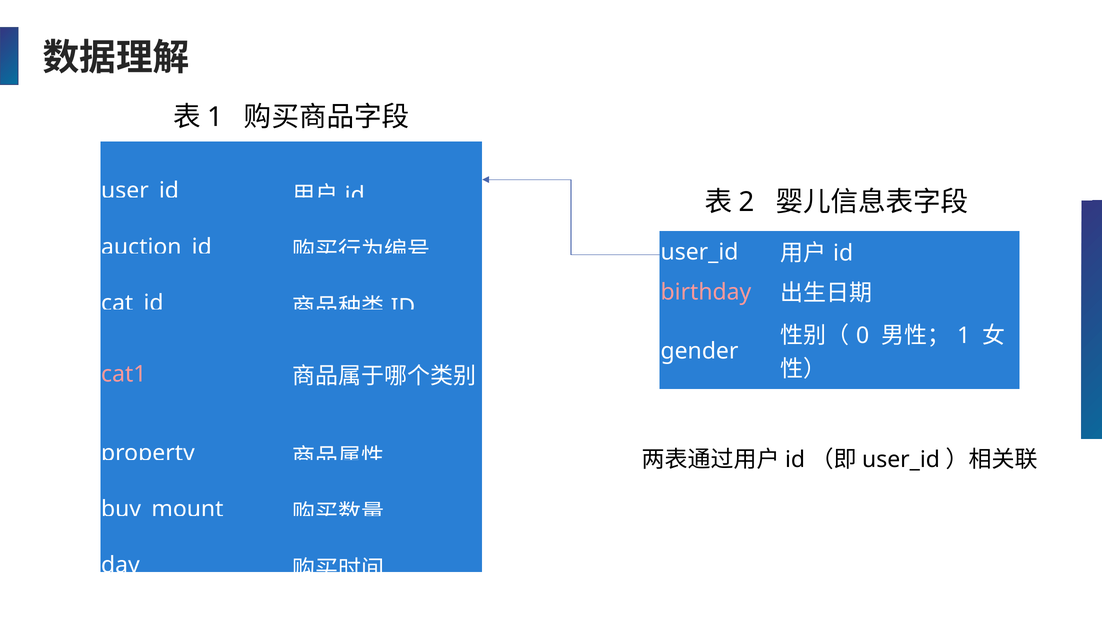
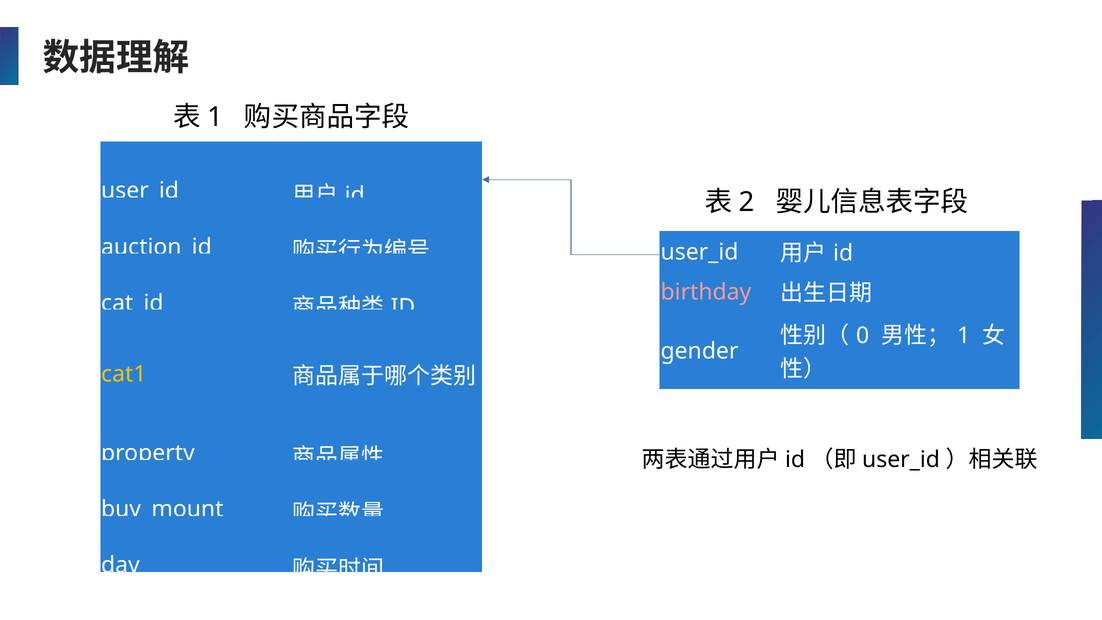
cat1 colour: pink -> yellow
